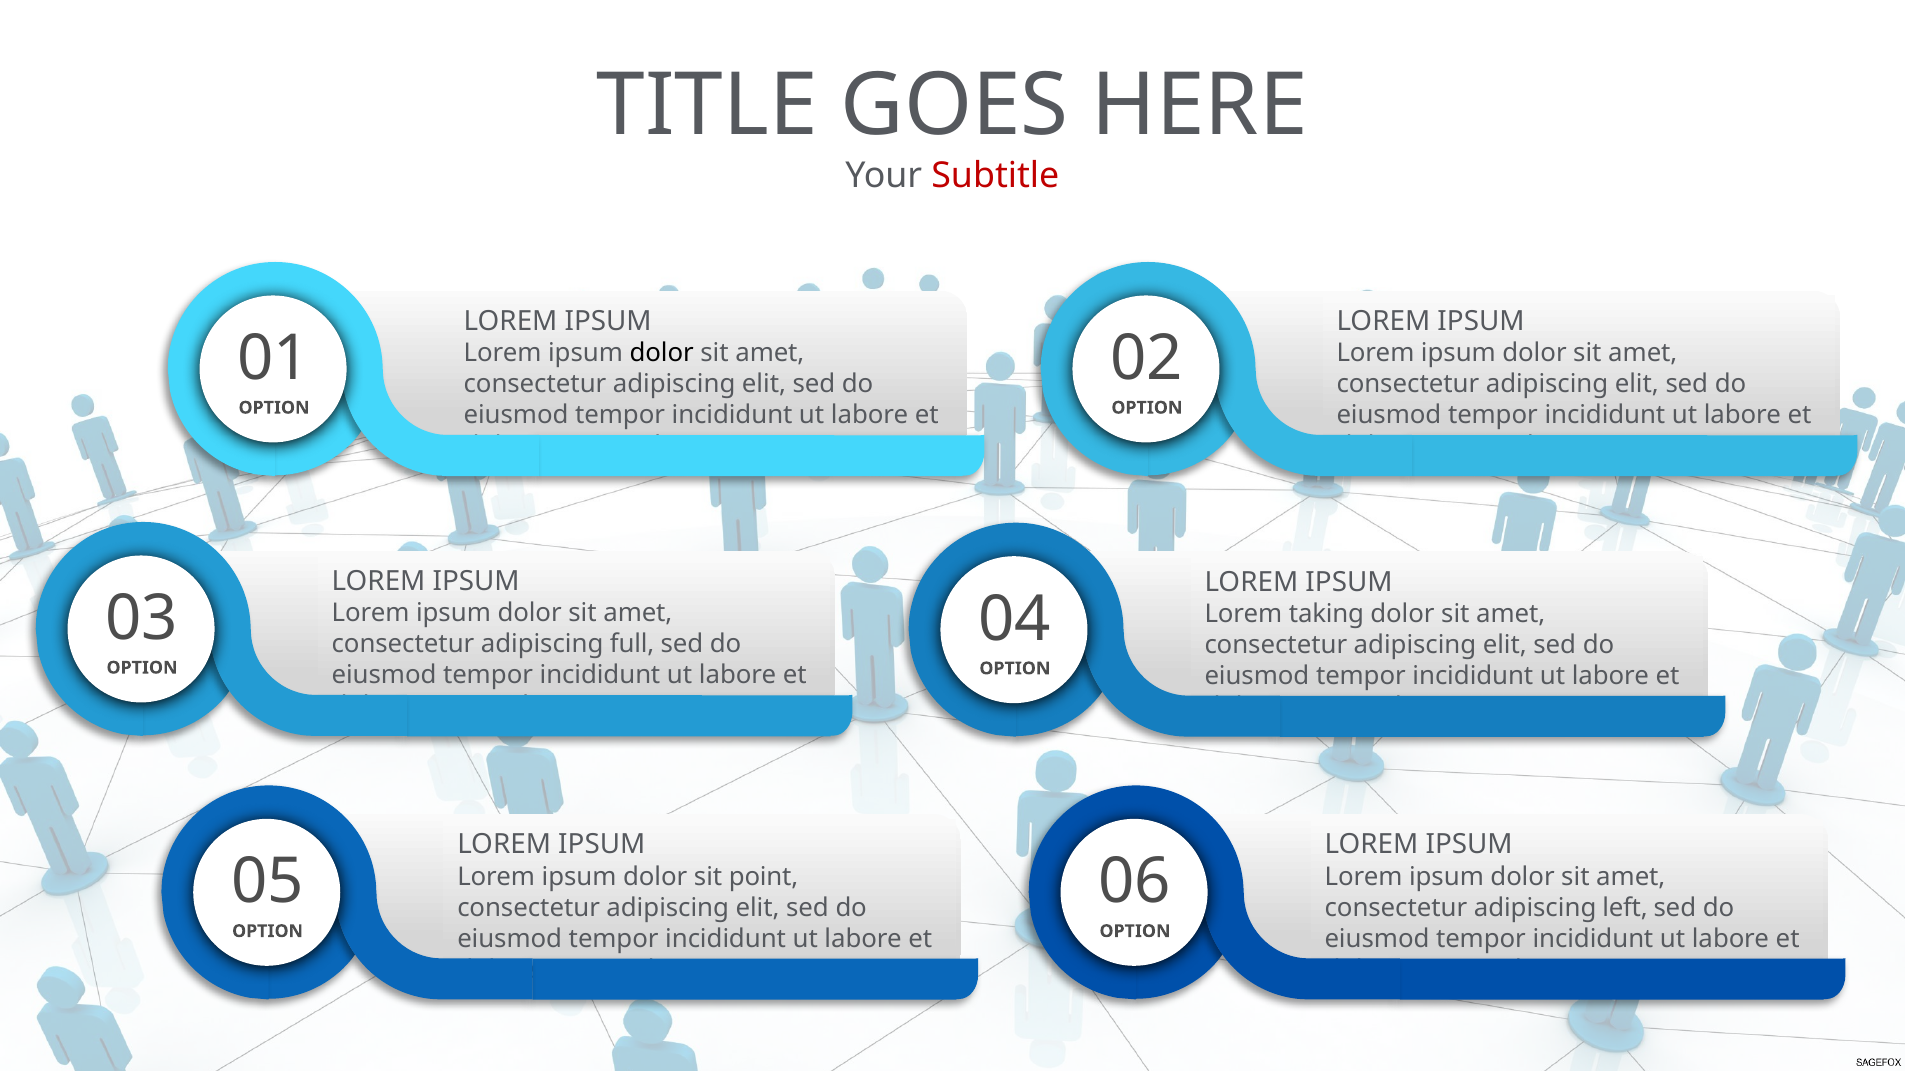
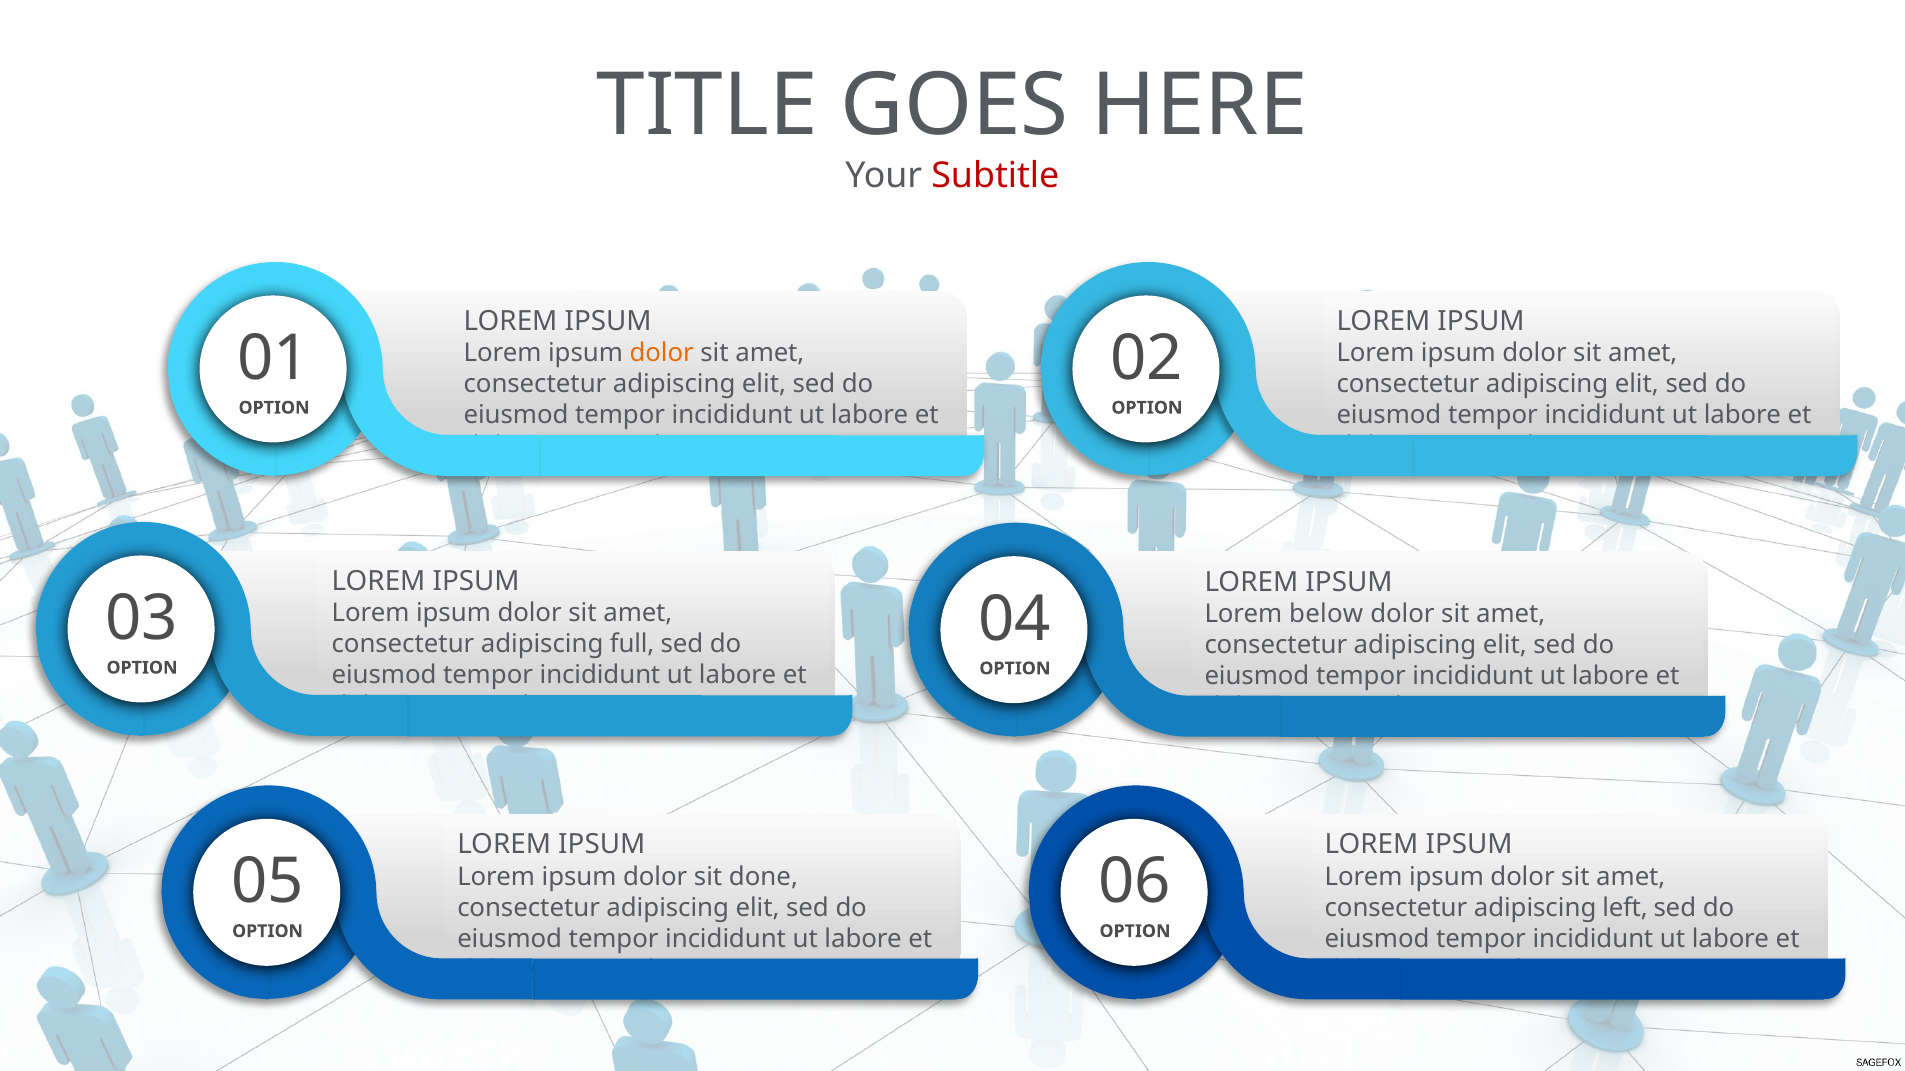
dolor at (662, 353) colour: black -> orange
taking: taking -> below
point: point -> done
